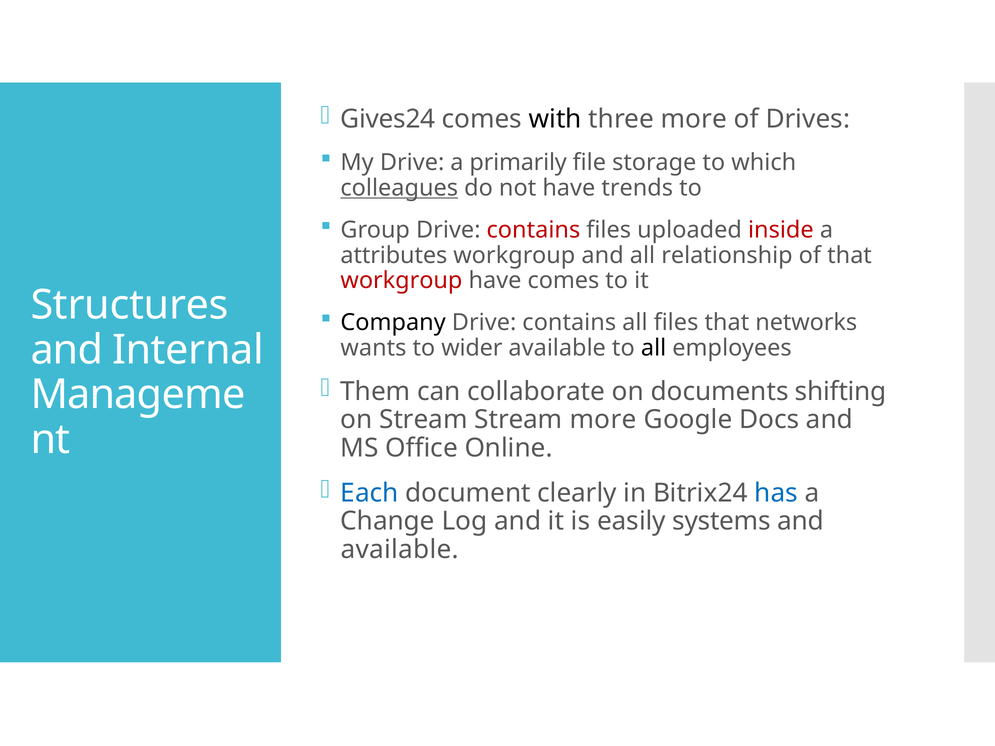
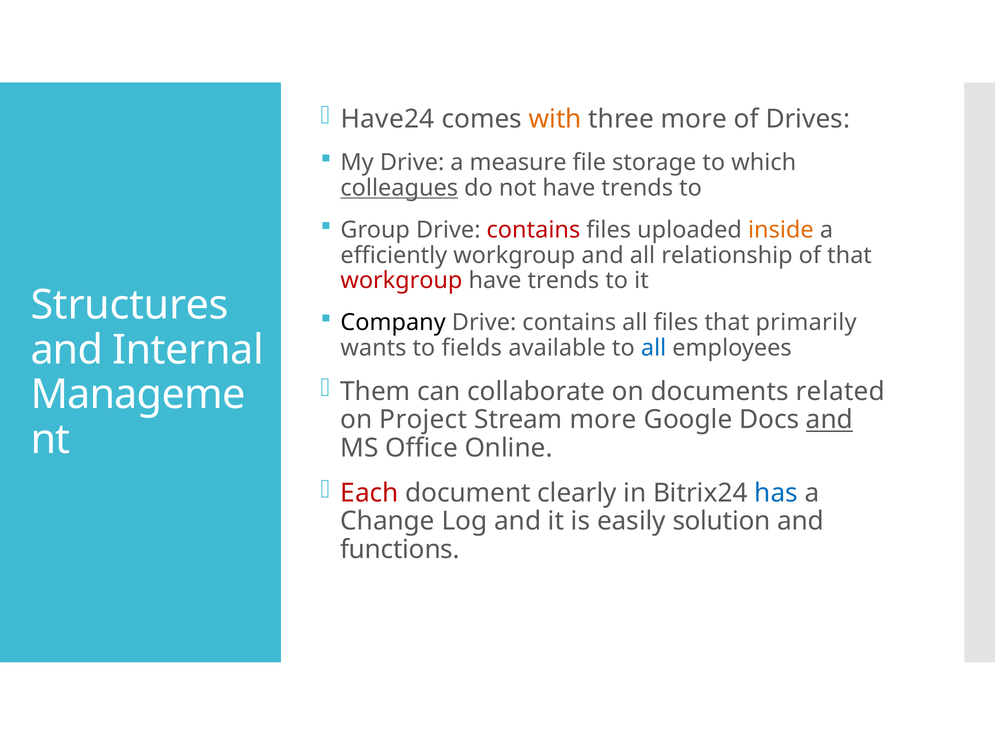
Gives24: Gives24 -> Have24
with colour: black -> orange
primarily: primarily -> measure
inside colour: red -> orange
attributes: attributes -> efficiently
comes at (563, 281): comes -> trends
networks: networks -> primarily
wider: wider -> fields
all at (654, 348) colour: black -> blue
shifting: shifting -> related
on Stream: Stream -> Project
and at (829, 420) underline: none -> present
Each colour: blue -> red
systems: systems -> solution
available at (400, 550): available -> functions
